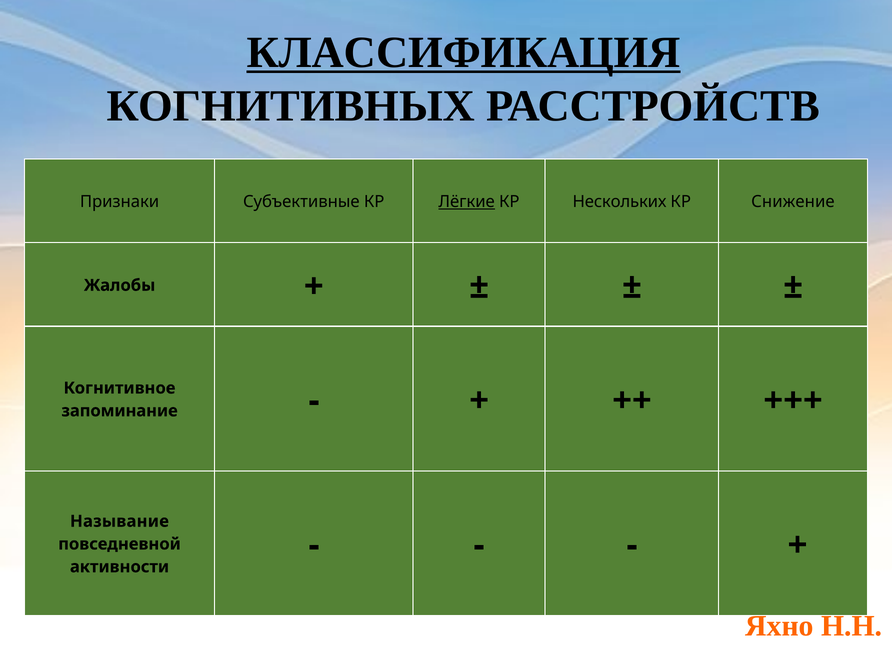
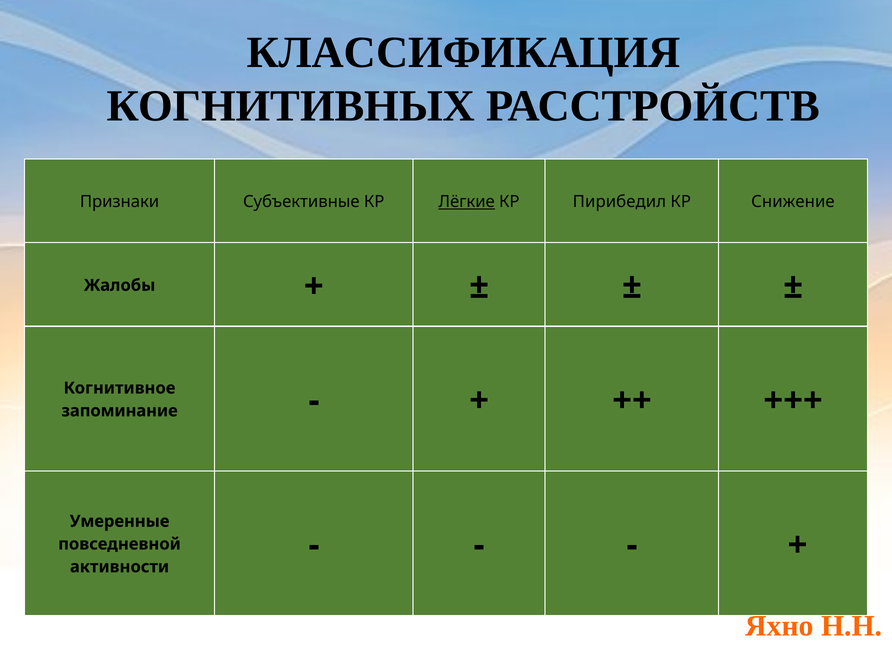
КЛАССИФИКАЦИЯ underline: present -> none
Нескольких: Нескольких -> Пирибедил
Называние: Называние -> Умеренные
